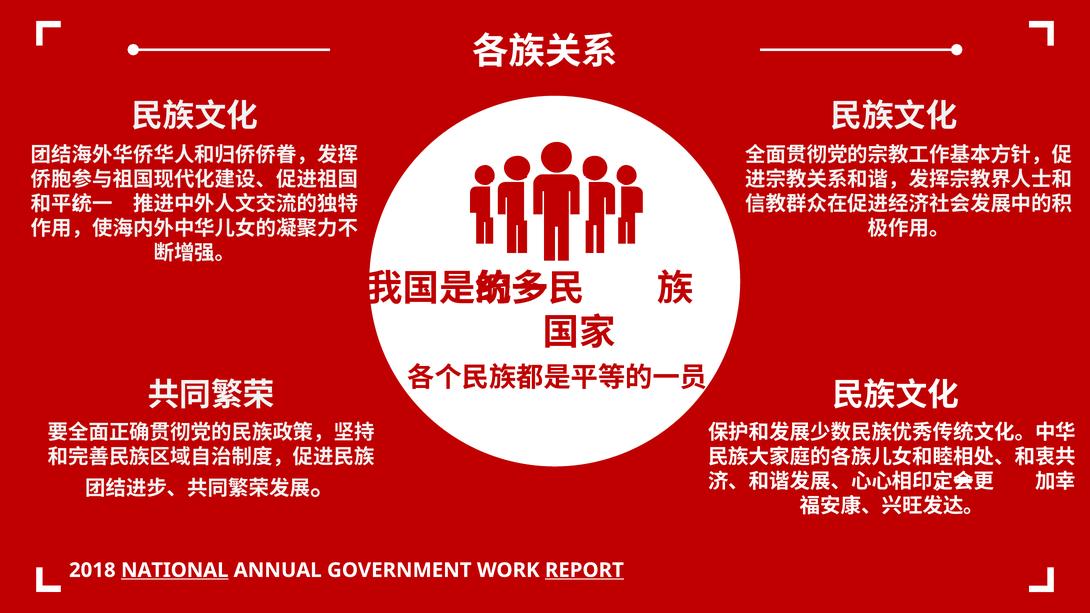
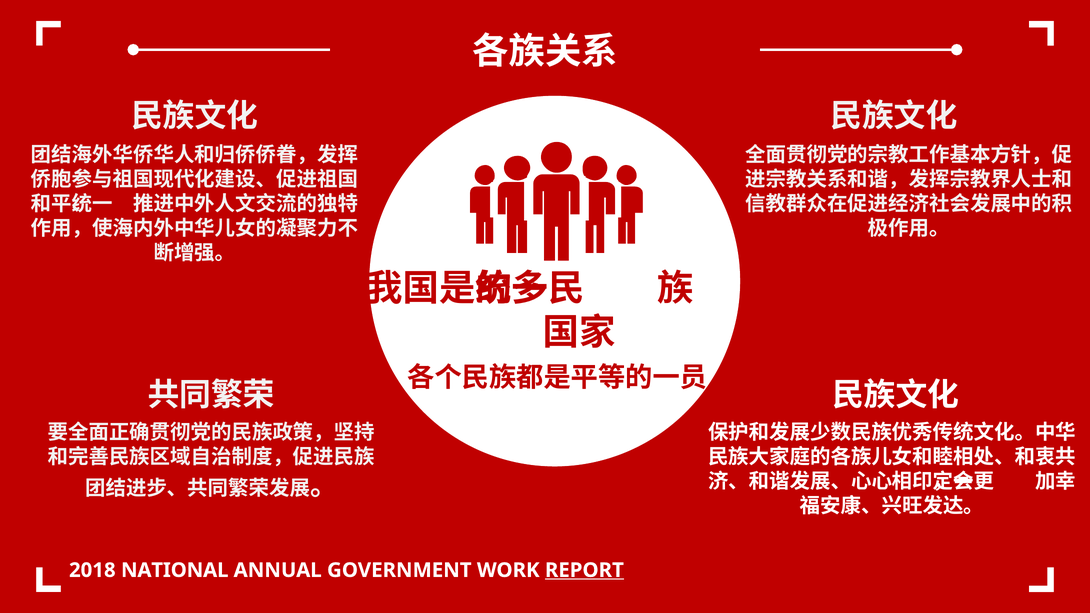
NATIONAL underline: present -> none
